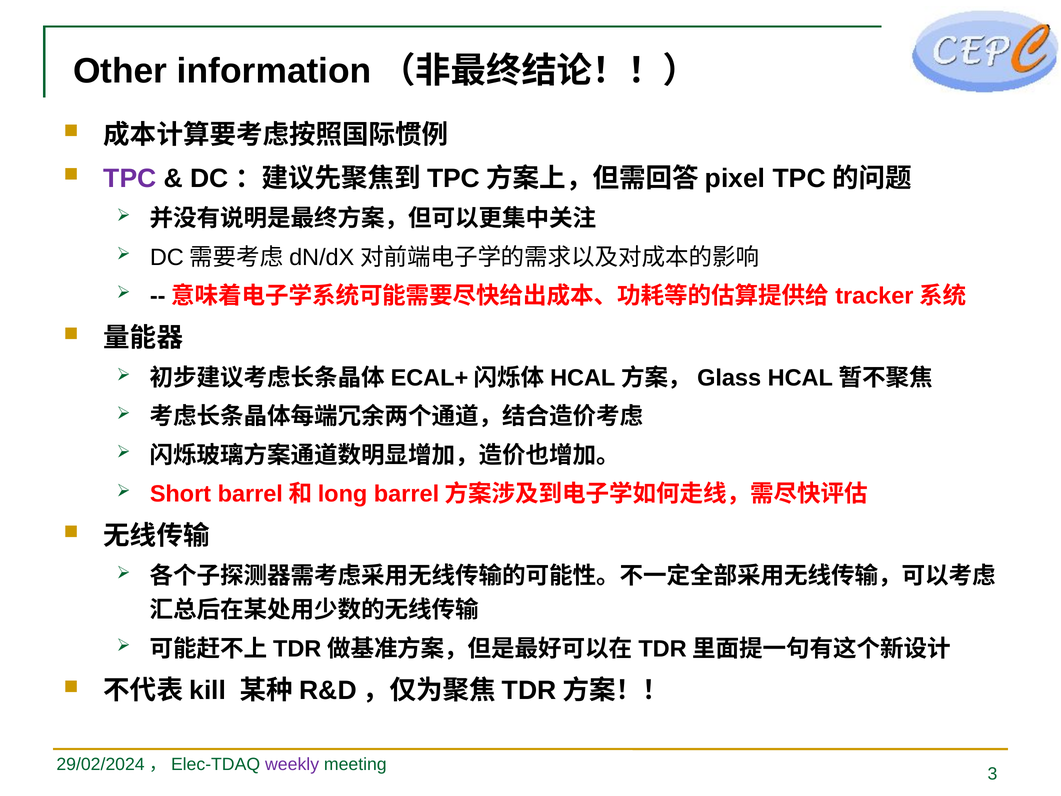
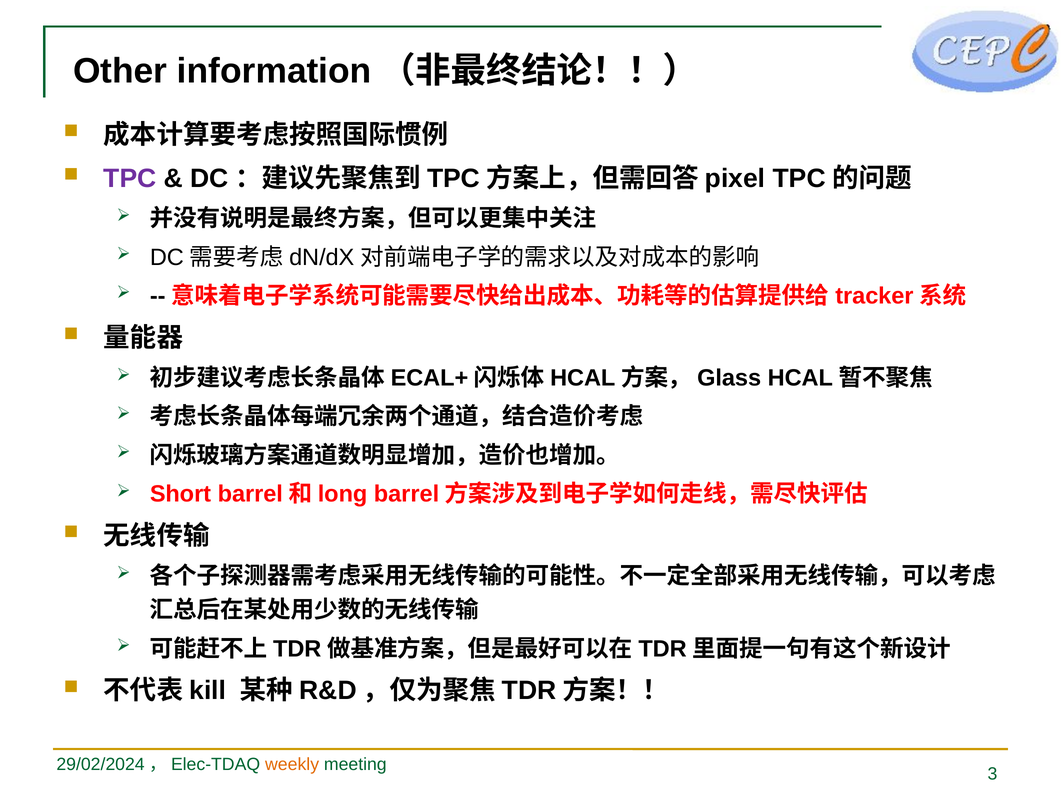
weekly colour: purple -> orange
